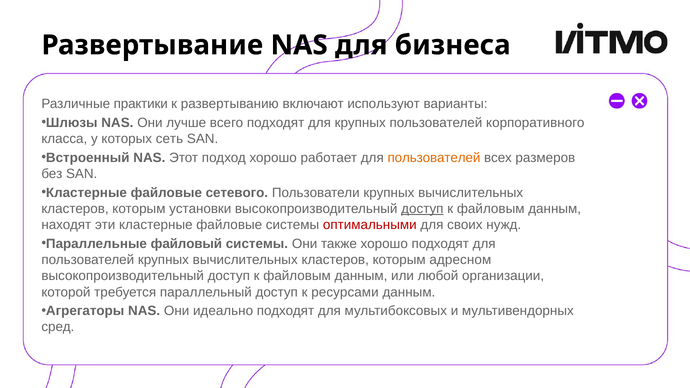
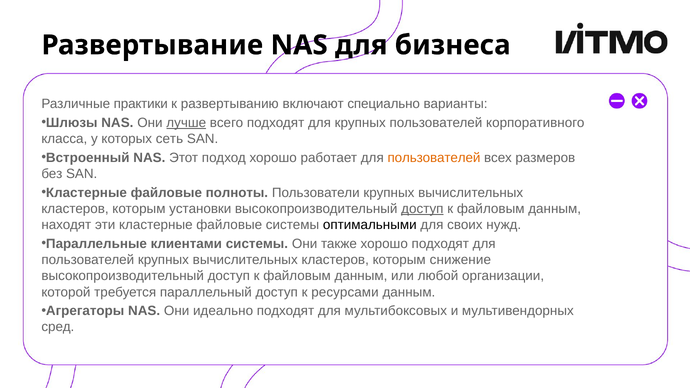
используют: используют -> специально
лучше underline: none -> present
сетевого: сетевого -> полноты
оптимальными colour: red -> black
файловый: файловый -> клиентами
адресном: адресном -> снижение
